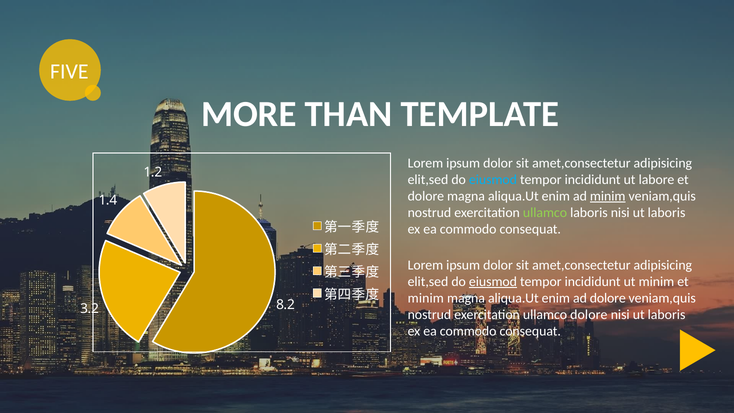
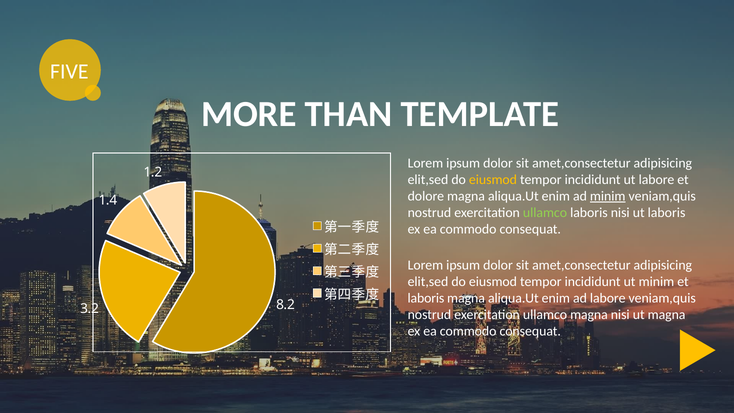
eiusmod at (493, 180) colour: light blue -> yellow
eiusmod at (493, 281) underline: present -> none
minim at (426, 298): minim -> laboris
ad dolore: dolore -> labore
ullamco dolore: dolore -> magna
laboris at (667, 315): laboris -> magna
